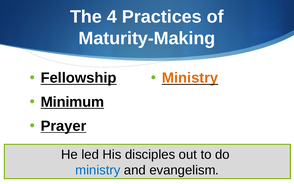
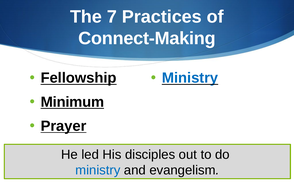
4: 4 -> 7
Maturity-Making: Maturity-Making -> Connect-Making
Ministry at (190, 78) colour: orange -> blue
